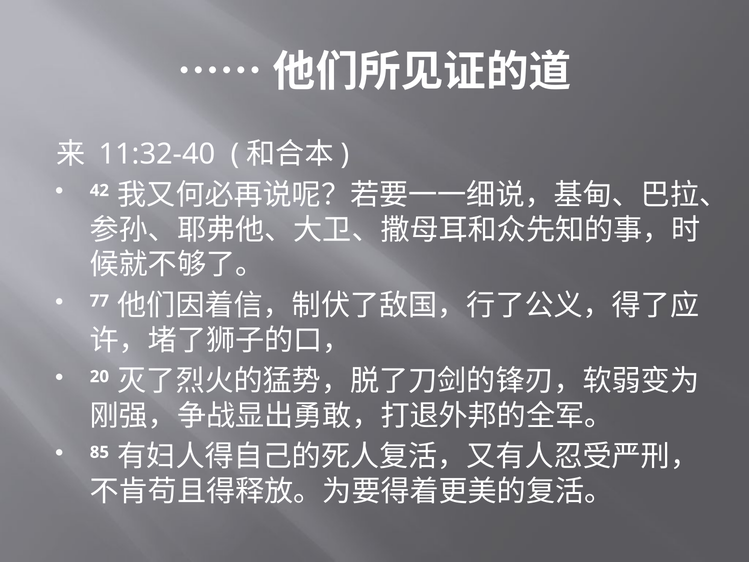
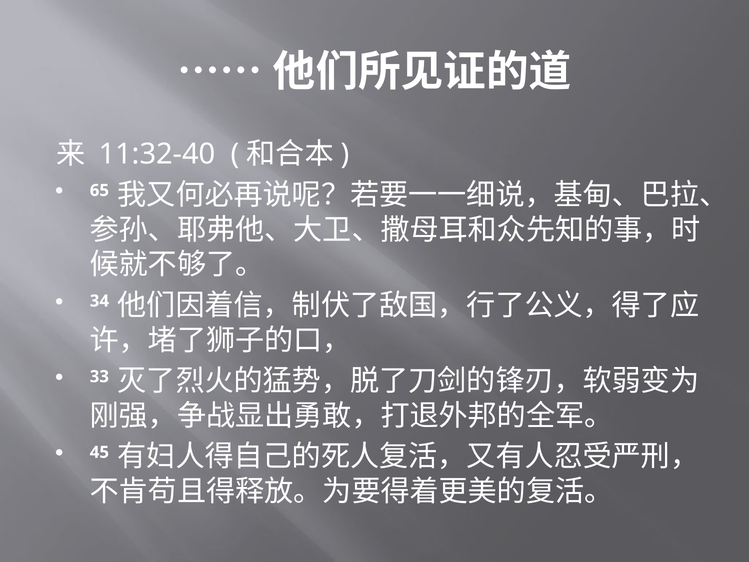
42: 42 -> 65
77: 77 -> 34
20: 20 -> 33
85: 85 -> 45
